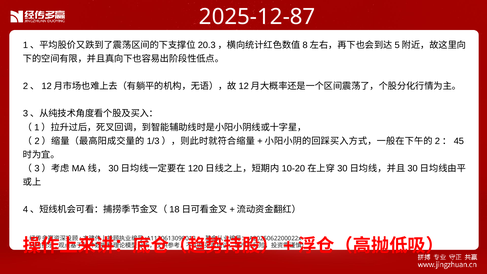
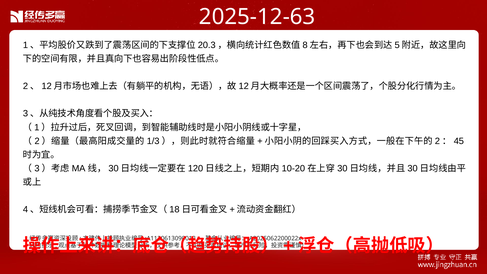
2025-12-87: 2025-12-87 -> 2025-12-63
